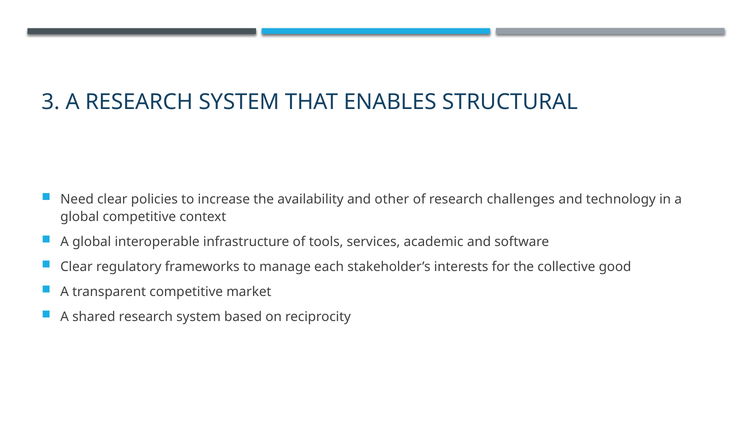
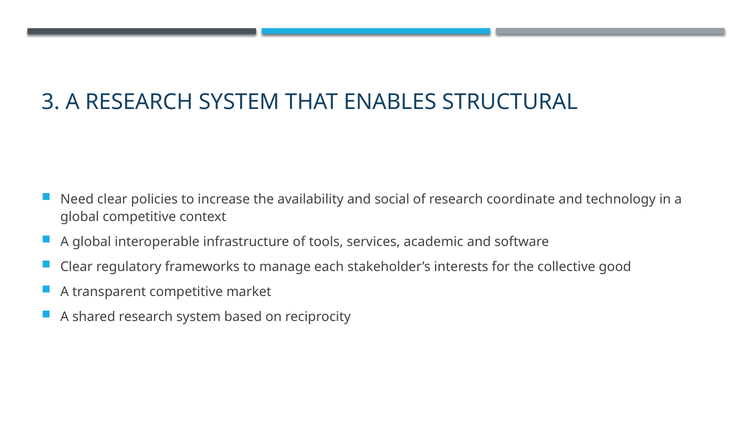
other: other -> social
challenges: challenges -> coordinate
